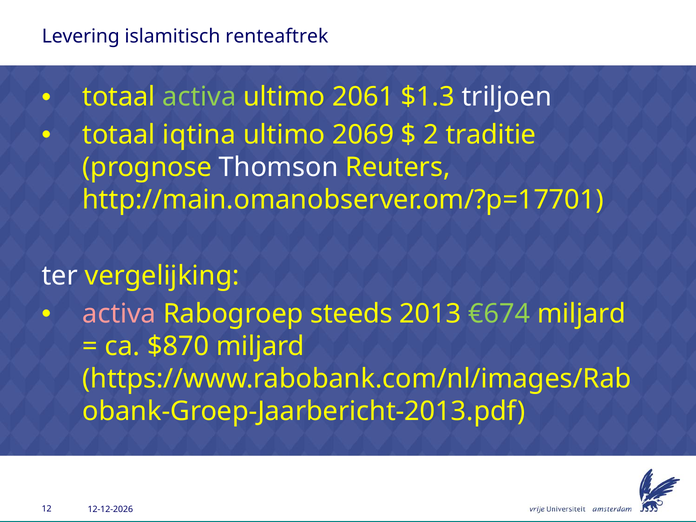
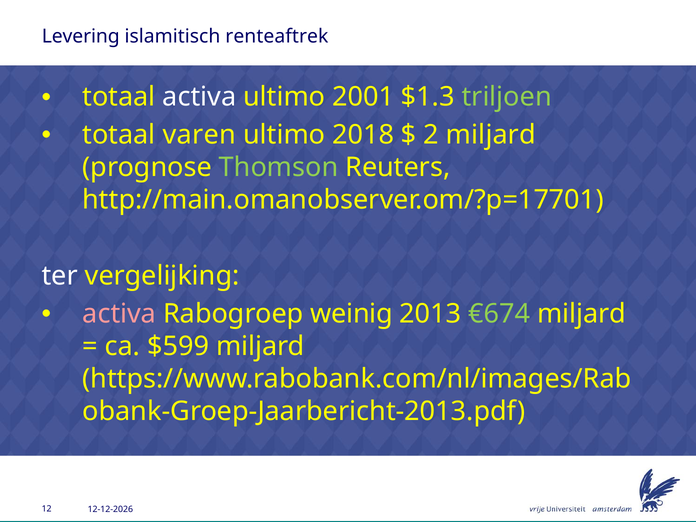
activa at (199, 97) colour: light green -> white
2061: 2061 -> 2001
triljoen colour: white -> light green
iqtina: iqtina -> varen
2069: 2069 -> 2018
2 traditie: traditie -> miljard
Thomson colour: white -> light green
steeds: steeds -> weinig
$870: $870 -> $599
